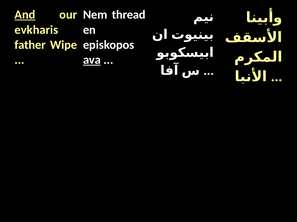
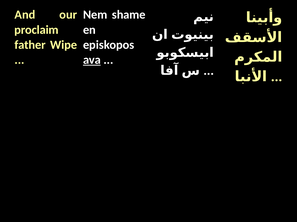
And underline: present -> none
thread: thread -> shame
evkharis: evkharis -> proclaim
